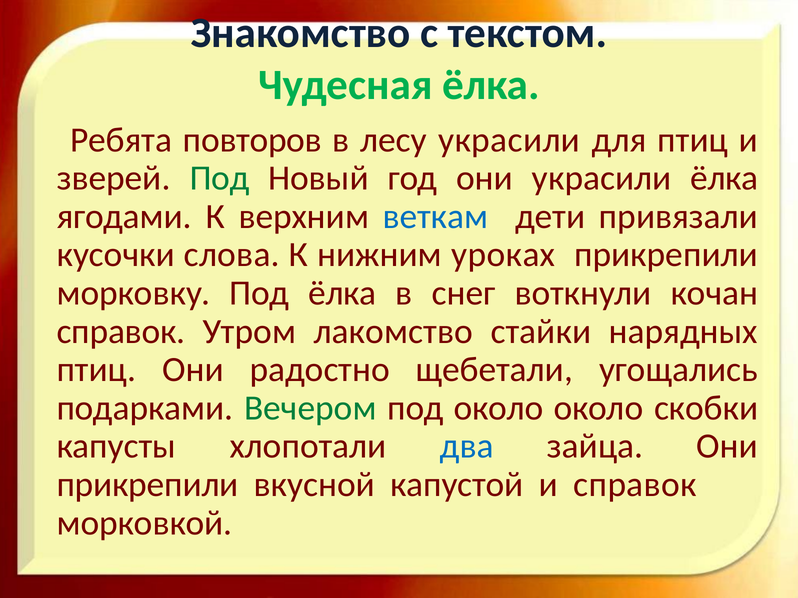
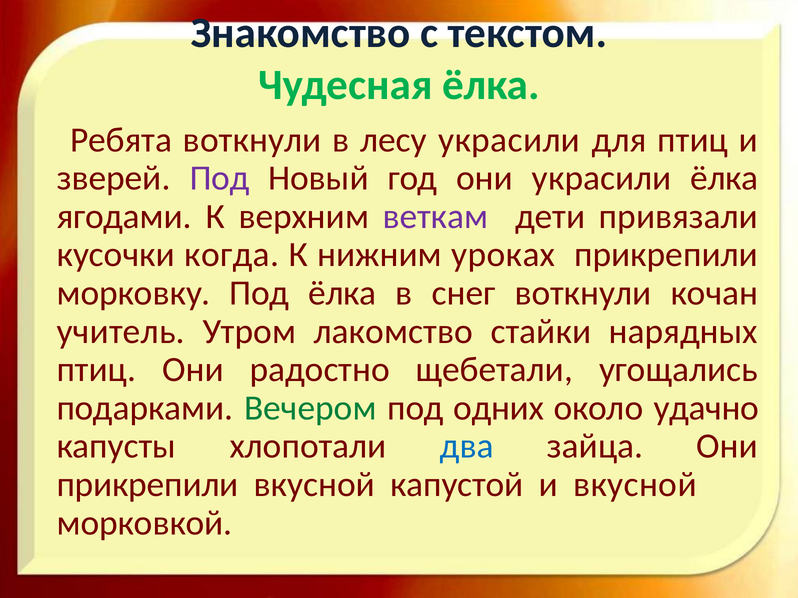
Ребята повторов: повторов -> воткнули
Под at (220, 178) colour: green -> purple
веткам colour: blue -> purple
слова: слова -> когда
справок at (121, 332): справок -> учитель
под около: около -> одних
скобки: скобки -> удачно
и справок: справок -> вкусной
